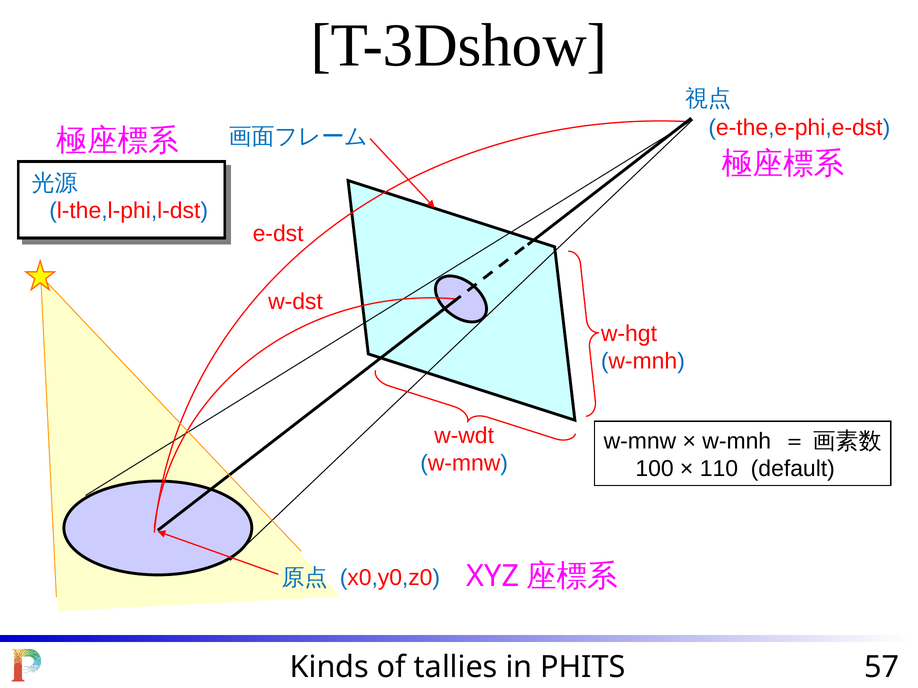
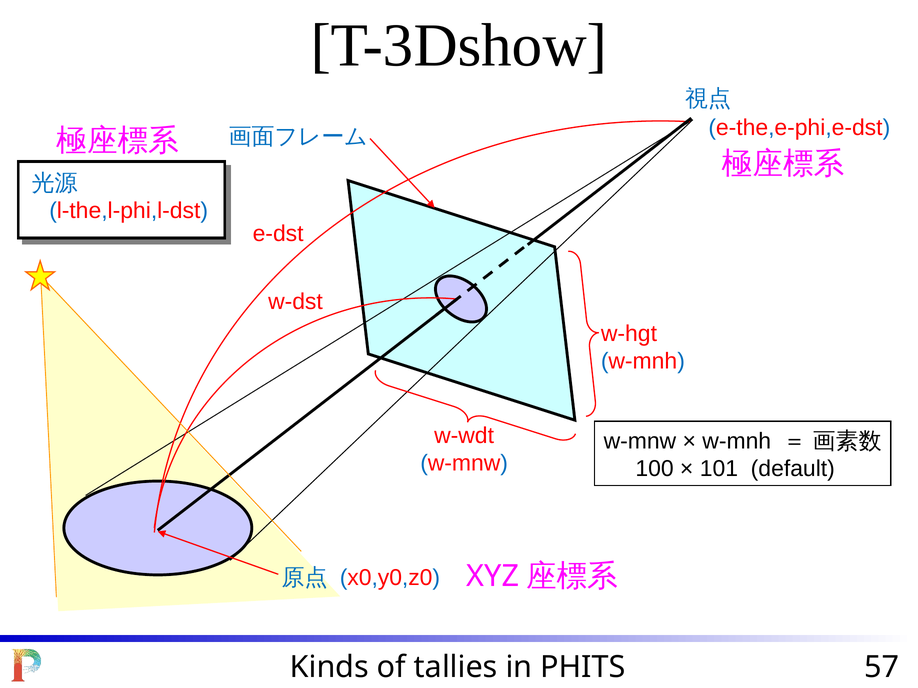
110: 110 -> 101
